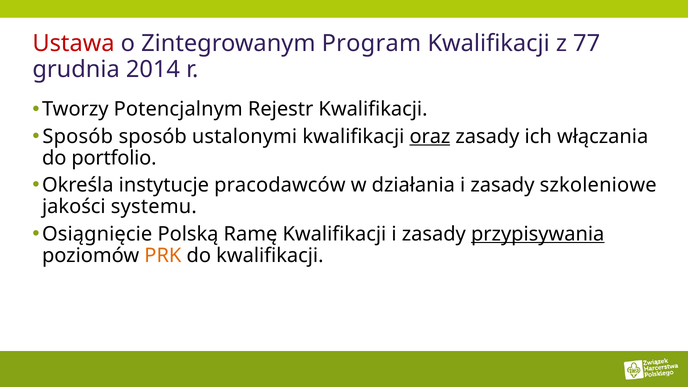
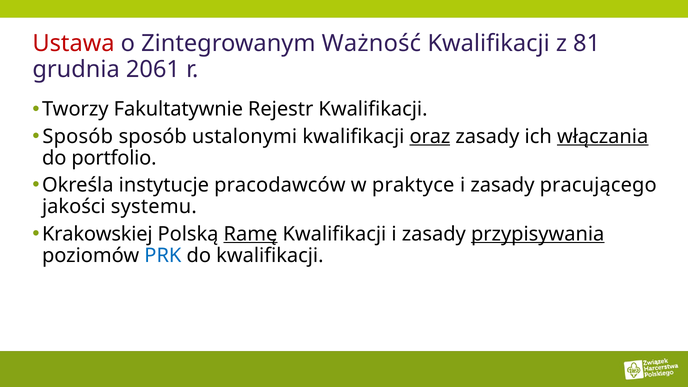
Program: Program -> Ważność
77: 77 -> 81
2014: 2014 -> 2061
Potencjalnym: Potencjalnym -> Fakultatywnie
włączania underline: none -> present
działania: działania -> praktyce
szkoleniowe: szkoleniowe -> pracującego
Osiągnięcie: Osiągnięcie -> Krakowskiej
Ramę underline: none -> present
PRK colour: orange -> blue
